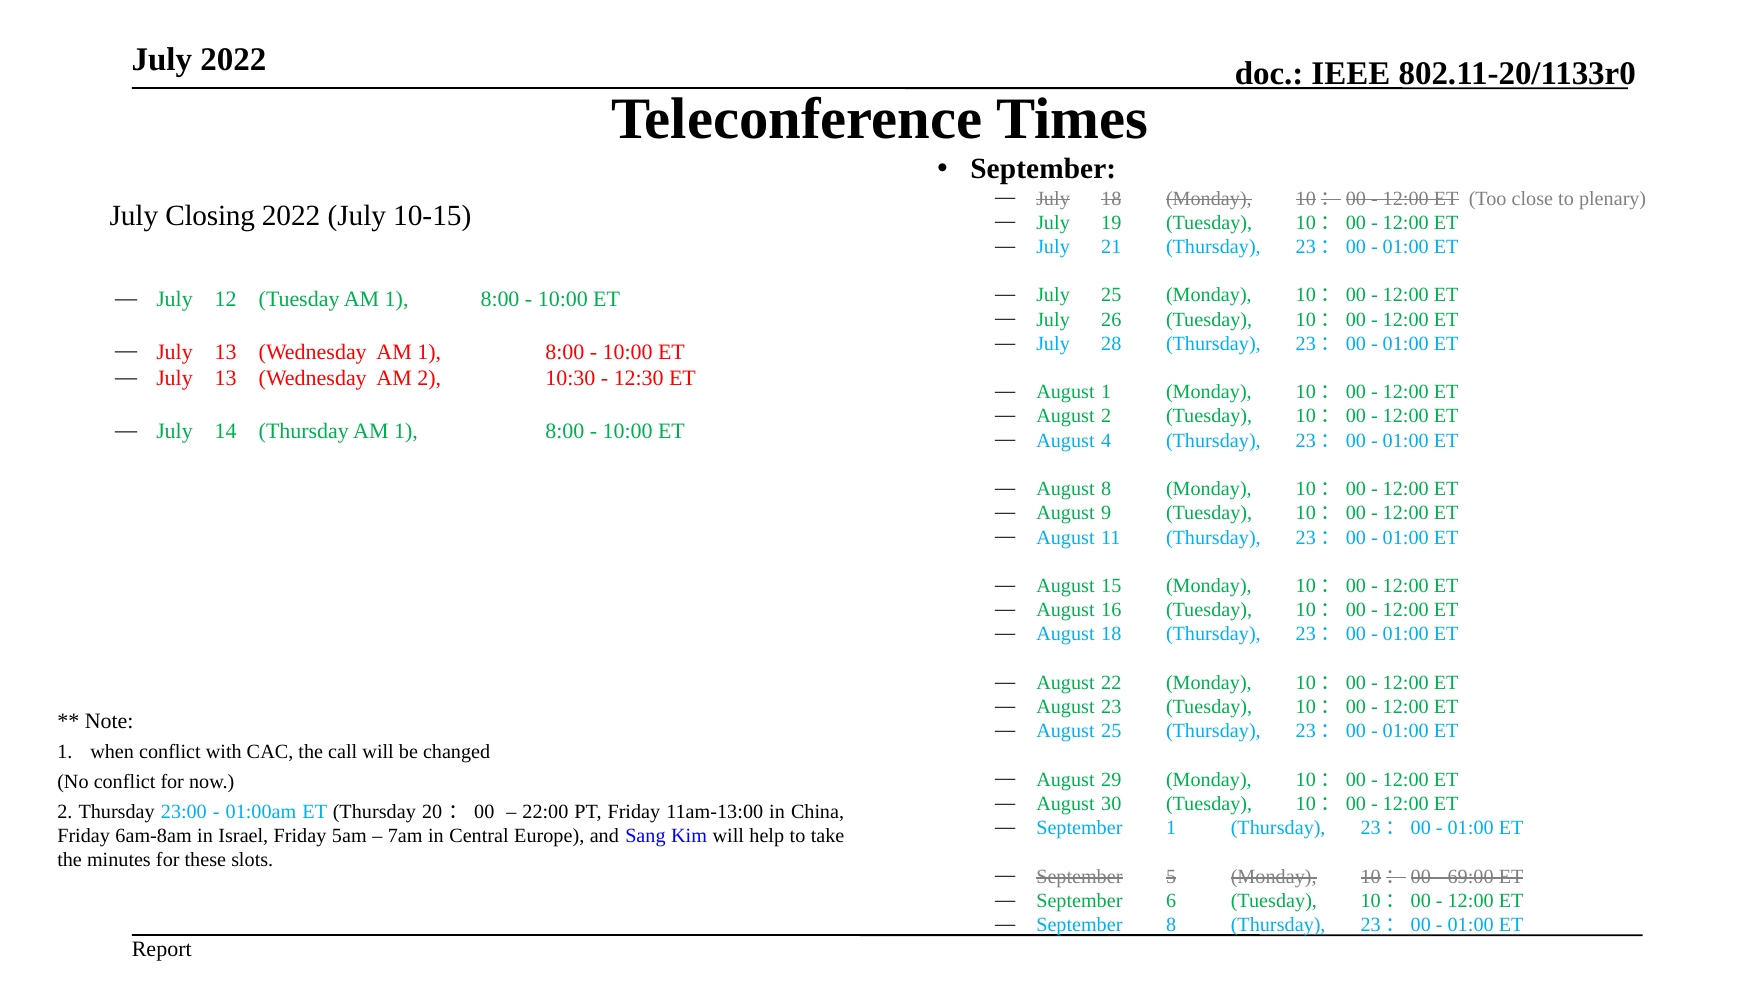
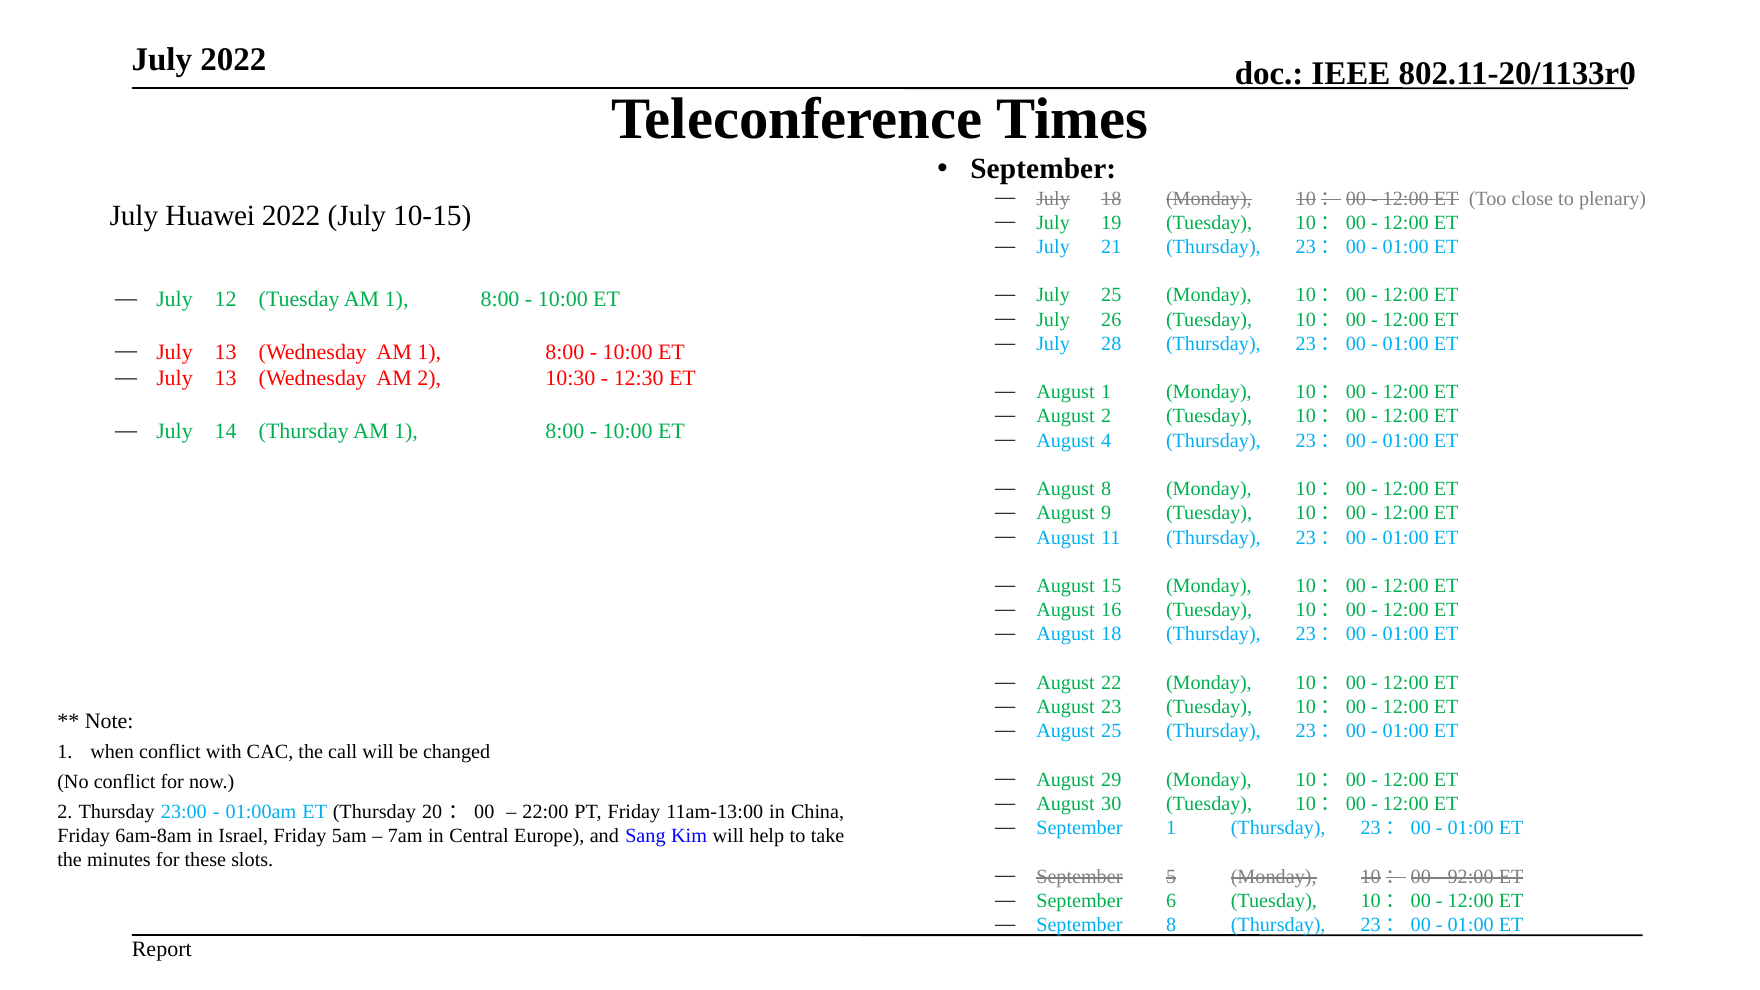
Closing: Closing -> Huawei
69:00: 69:00 -> 92:00
